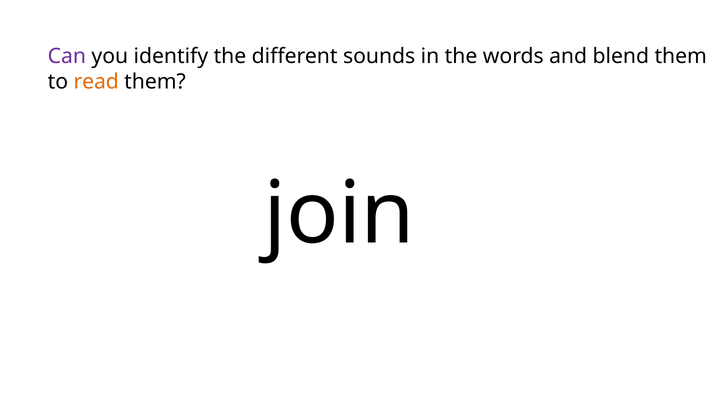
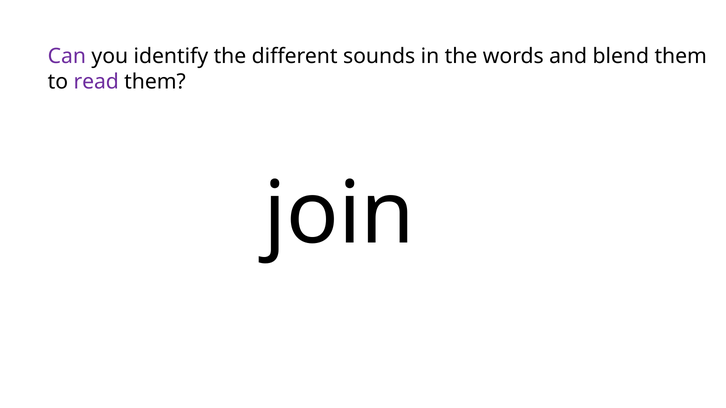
read colour: orange -> purple
